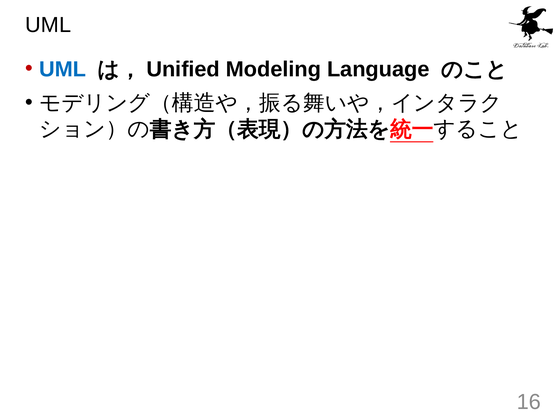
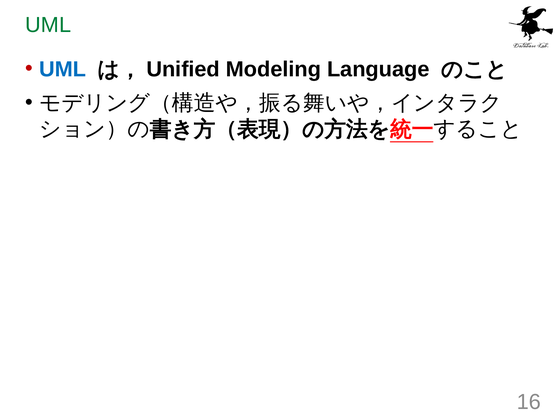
UML at (48, 25) colour: black -> green
